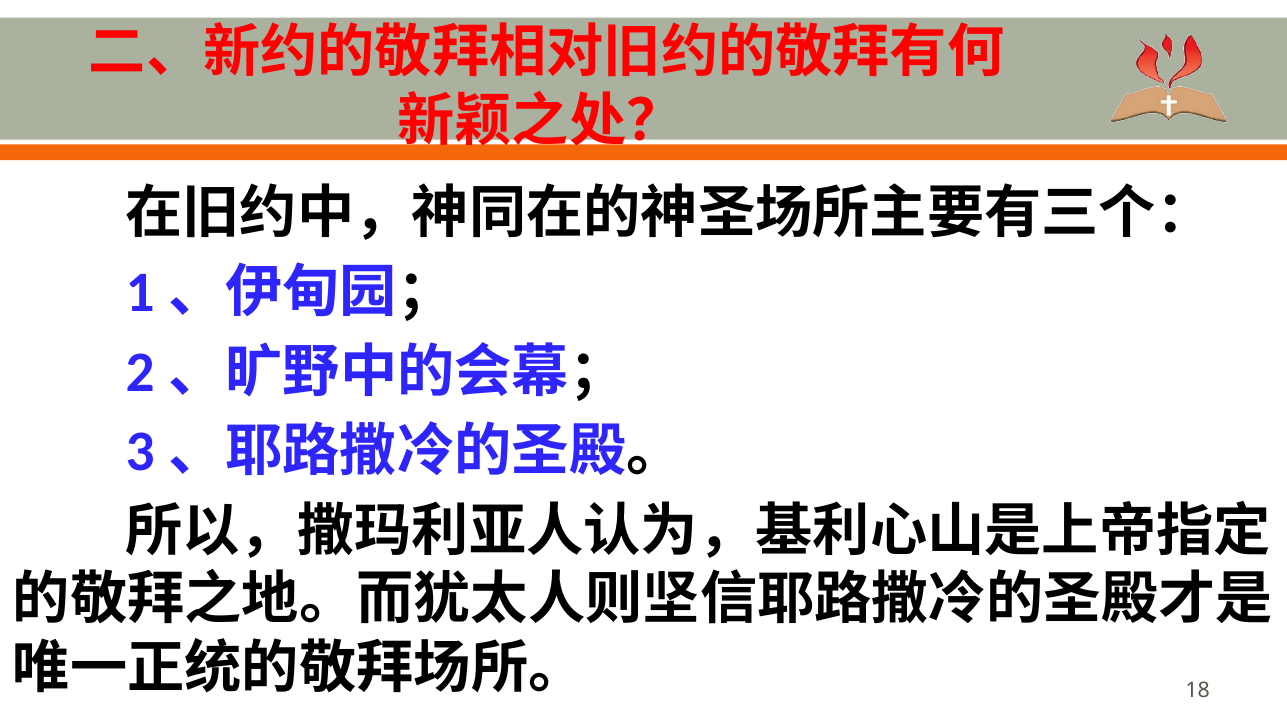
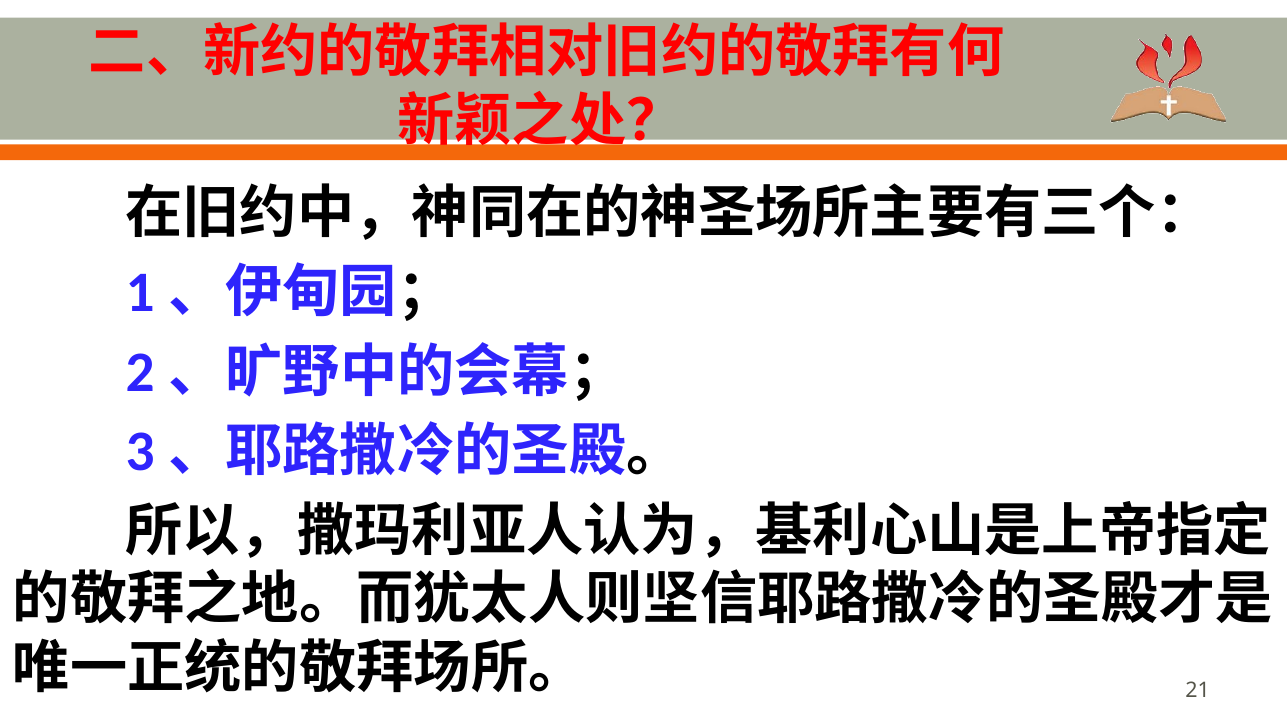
18: 18 -> 21
